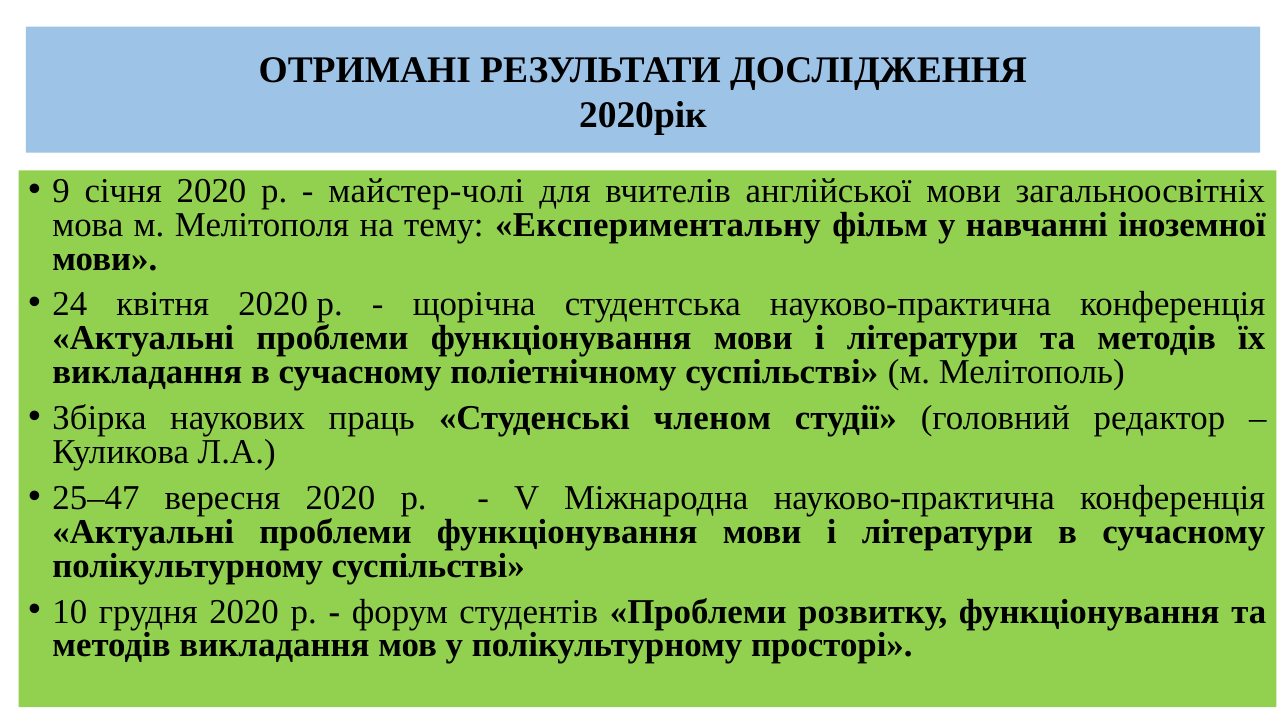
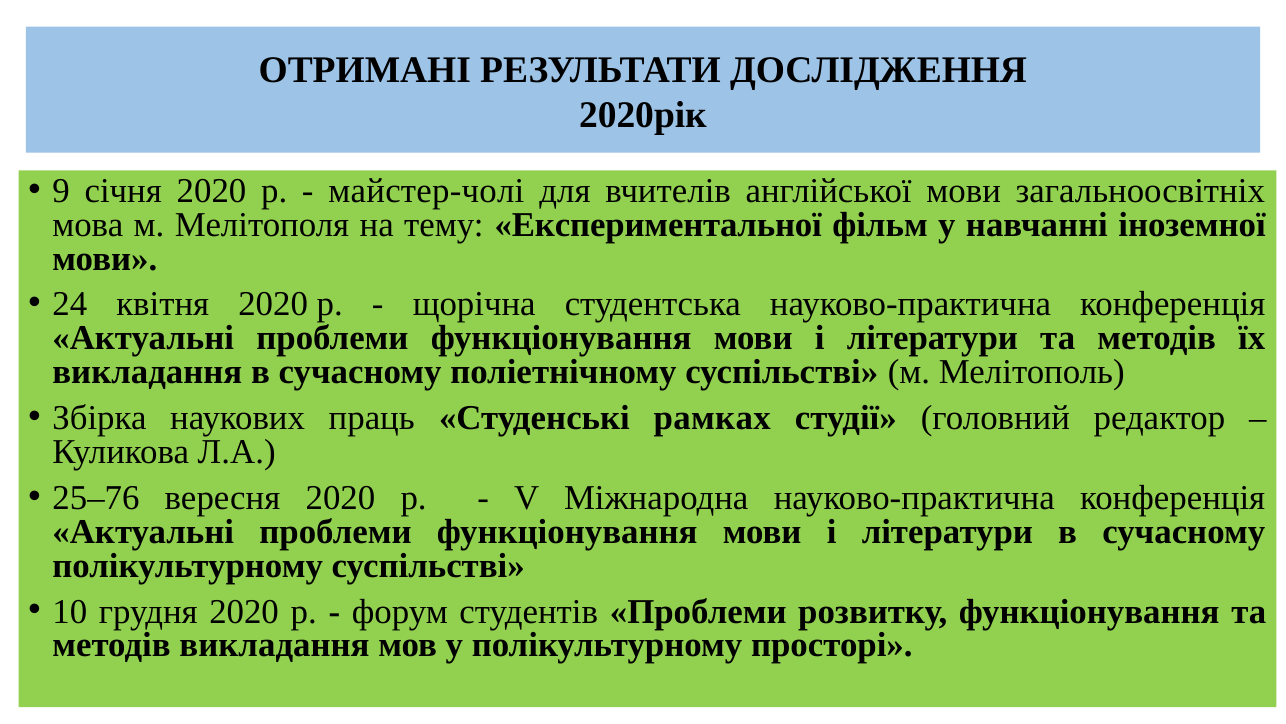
Експериментальну: Експериментальну -> Експериментальної
членом: членом -> рамках
25–47: 25–47 -> 25–76
